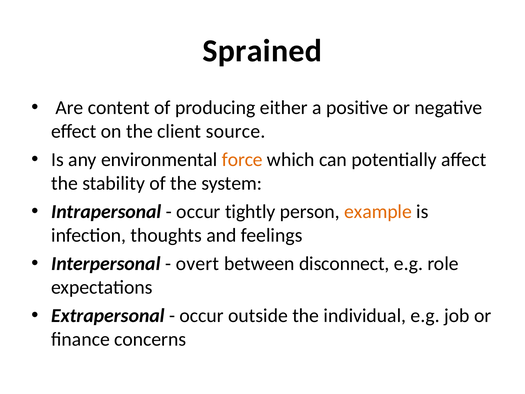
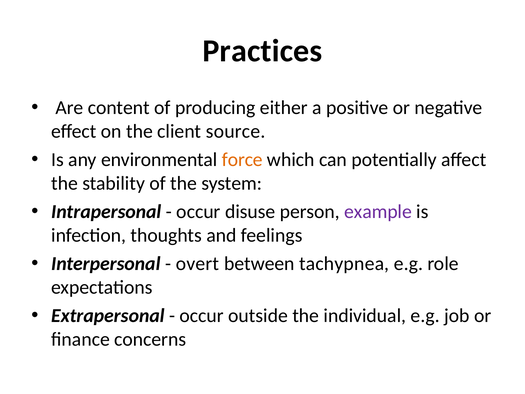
Sprained: Sprained -> Practices
tightly: tightly -> disuse
example colour: orange -> purple
disconnect: disconnect -> tachypnea
